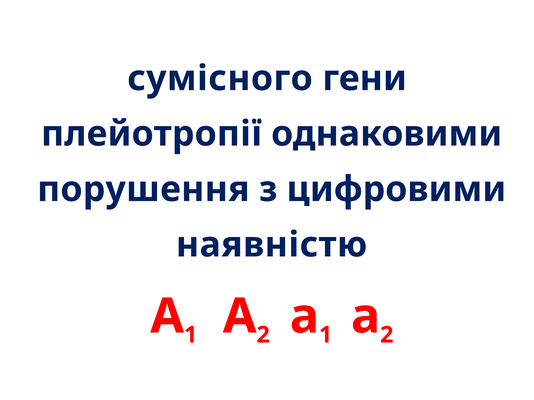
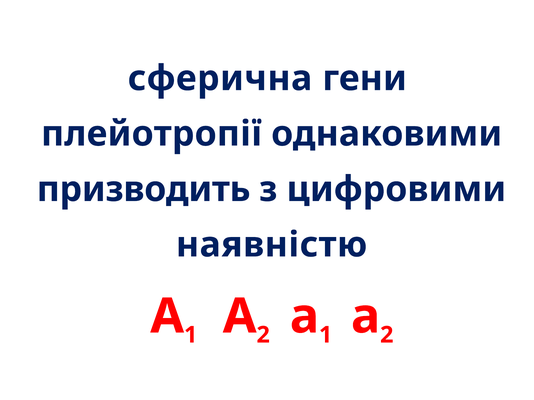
сумісного: сумісного -> сферична
порушення: порушення -> призводить
